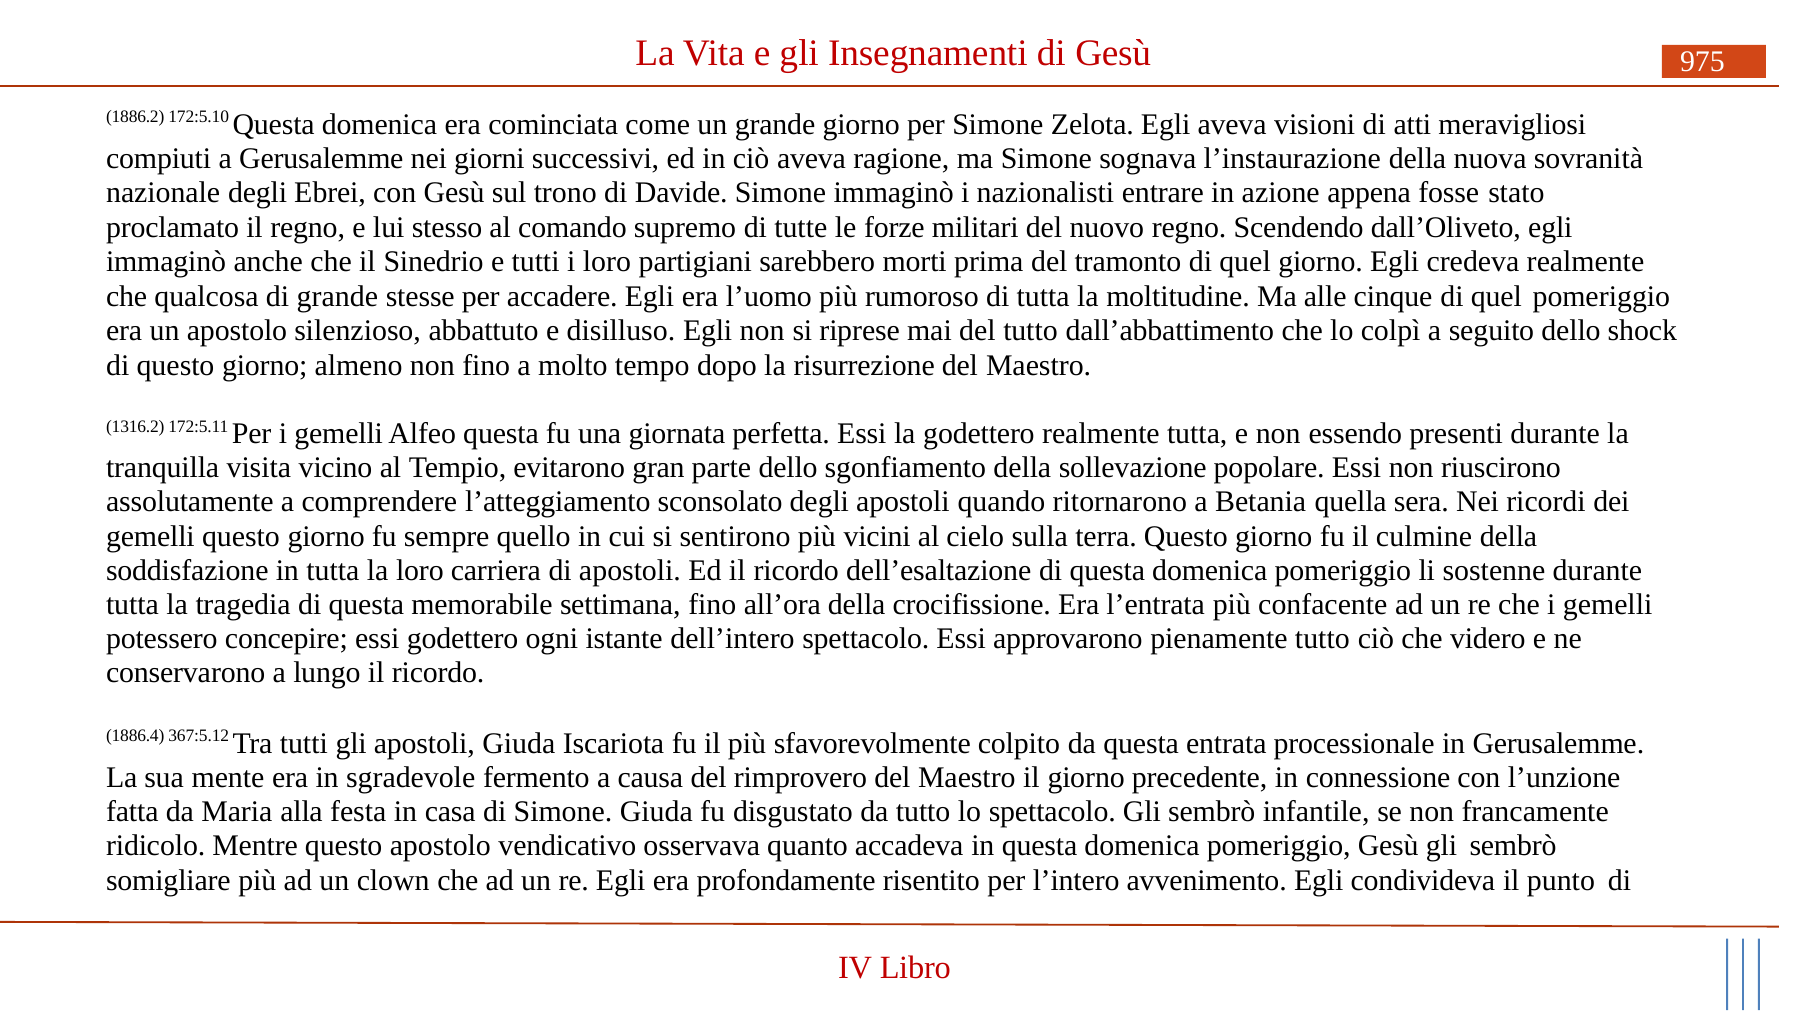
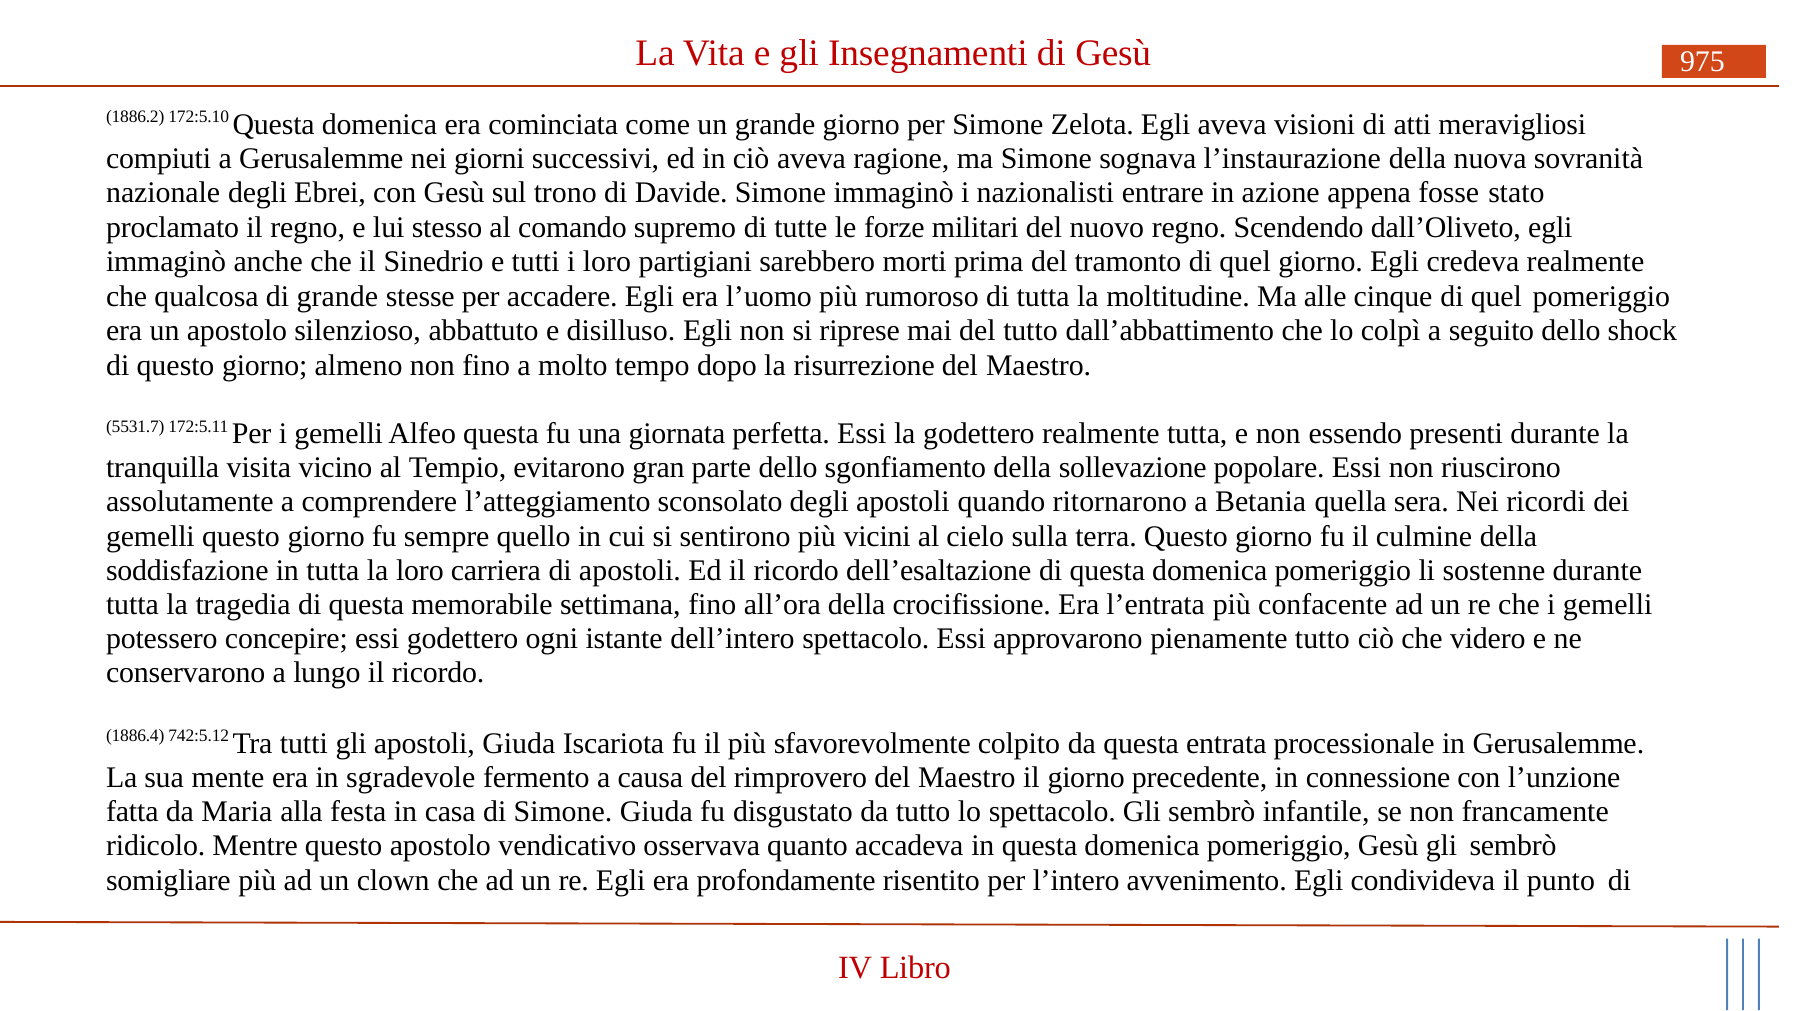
1316.2: 1316.2 -> 5531.7
367:5.12: 367:5.12 -> 742:5.12
